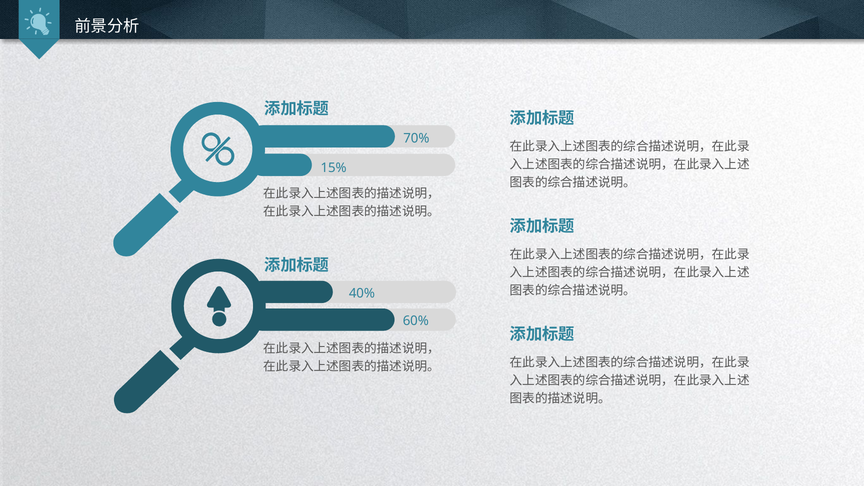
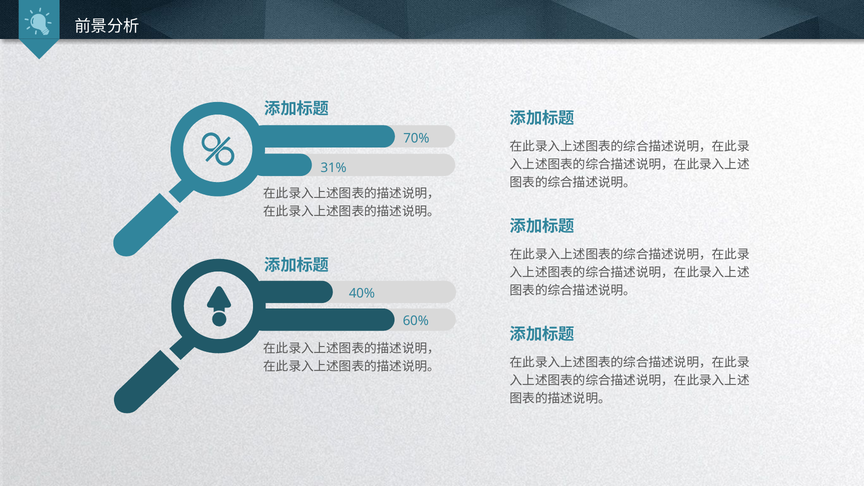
15%: 15% -> 31%
